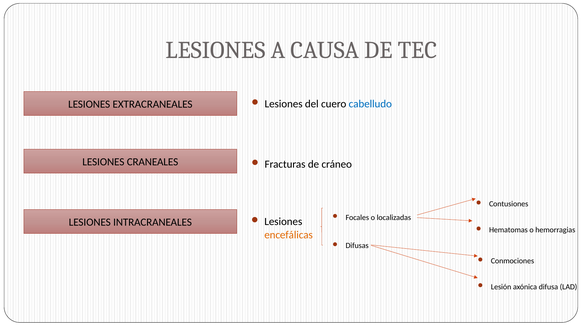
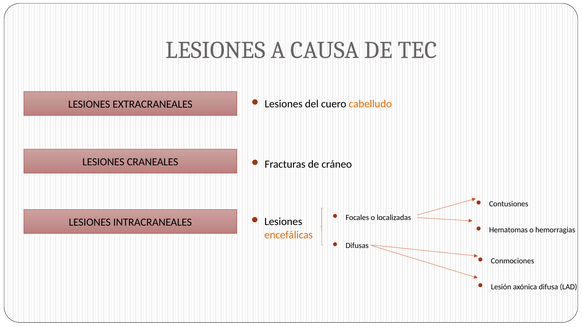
cabelludo colour: blue -> orange
